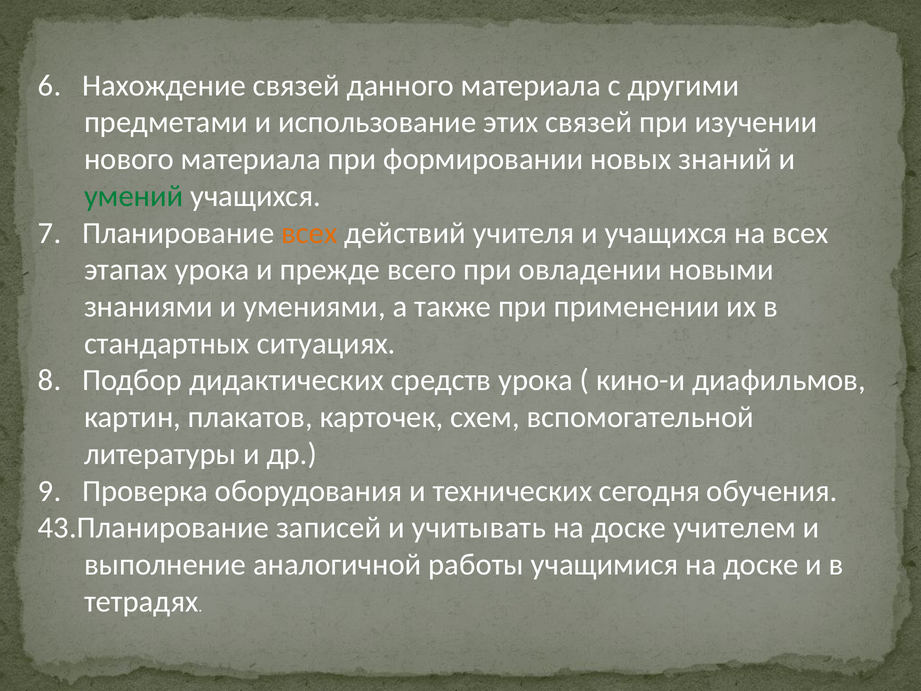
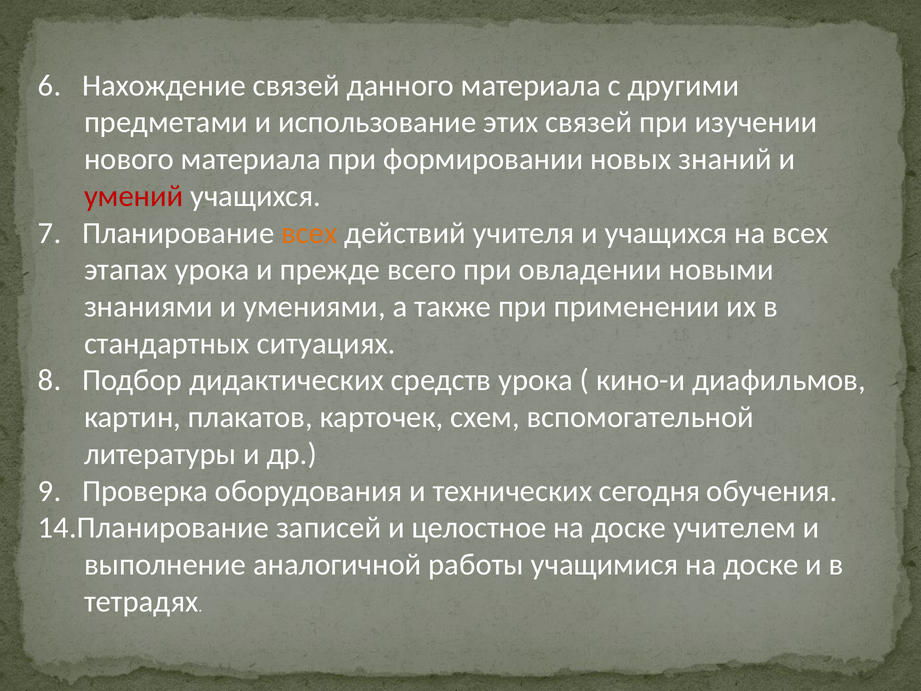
умений colour: green -> red
43.Планирование: 43.Планирование -> 14.Планирование
учитывать: учитывать -> целостное
